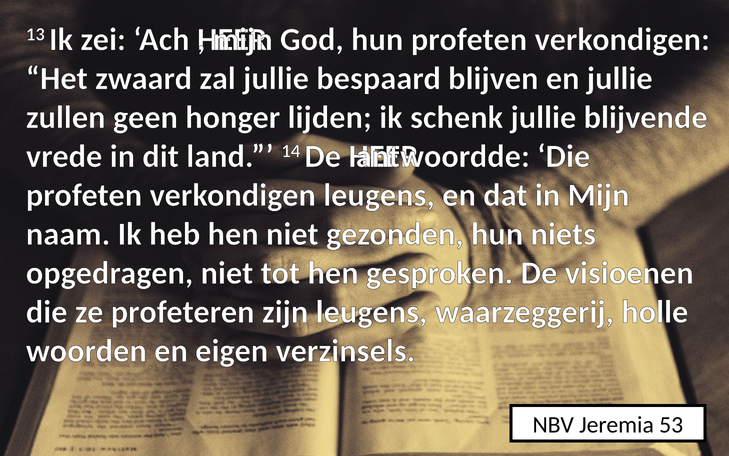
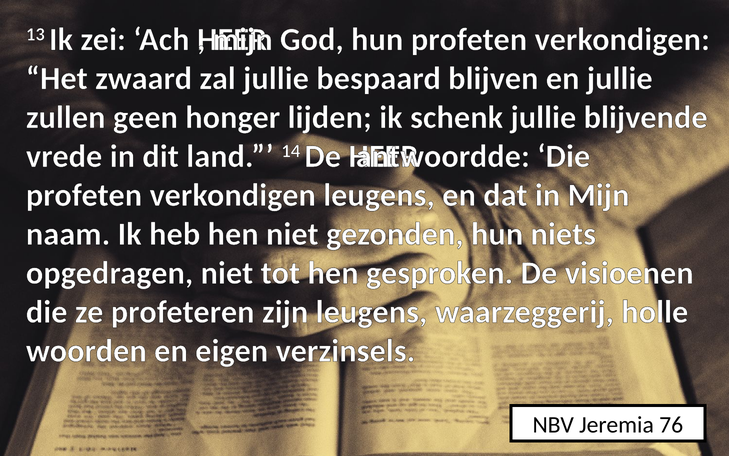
53: 53 -> 76
